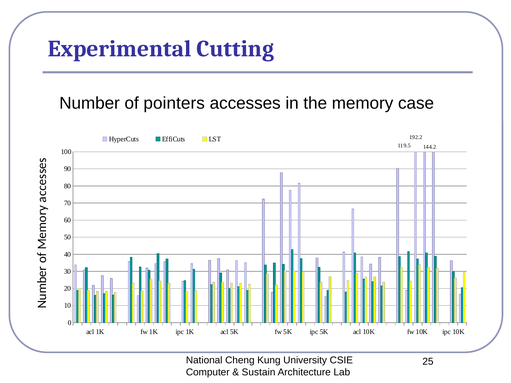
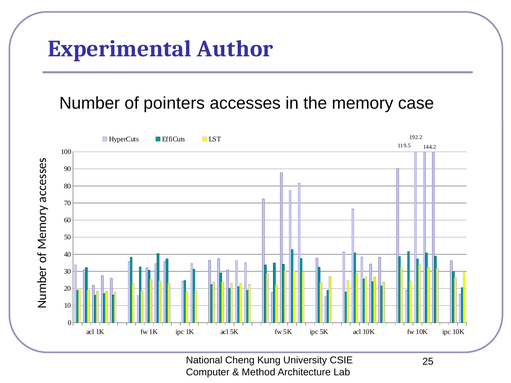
Cutting: Cutting -> Author
Sustain: Sustain -> Method
